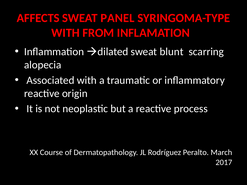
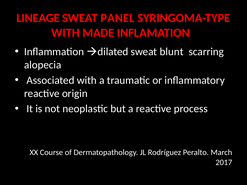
AFFECTS: AFFECTS -> LINEAGE
FROM: FROM -> MADE
